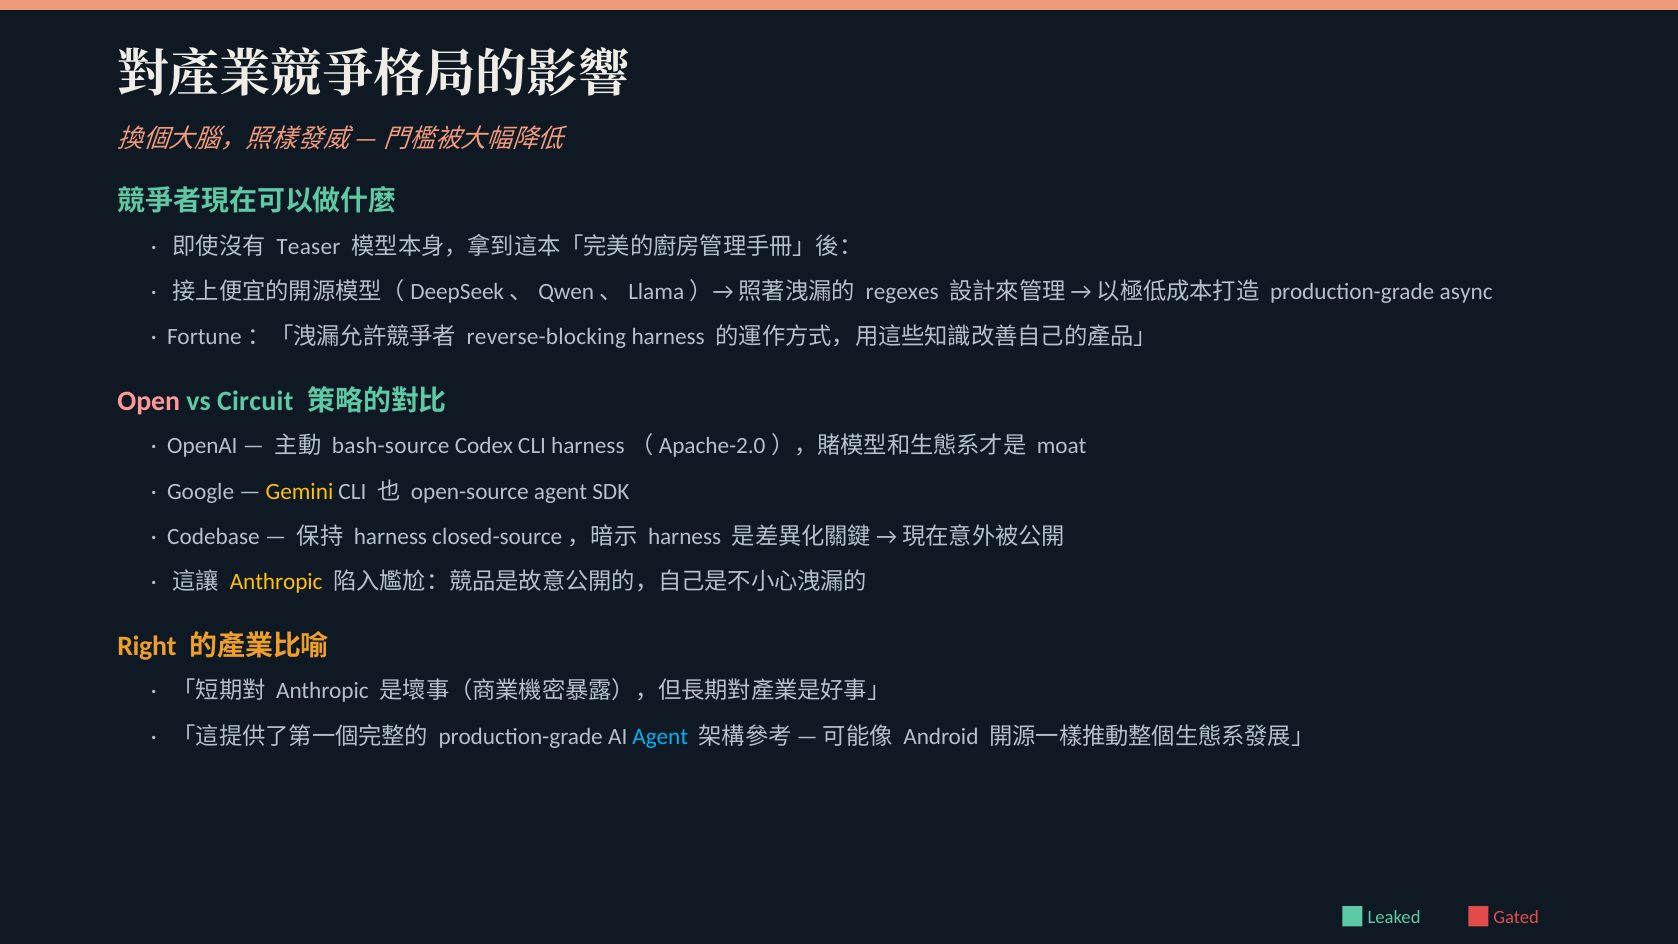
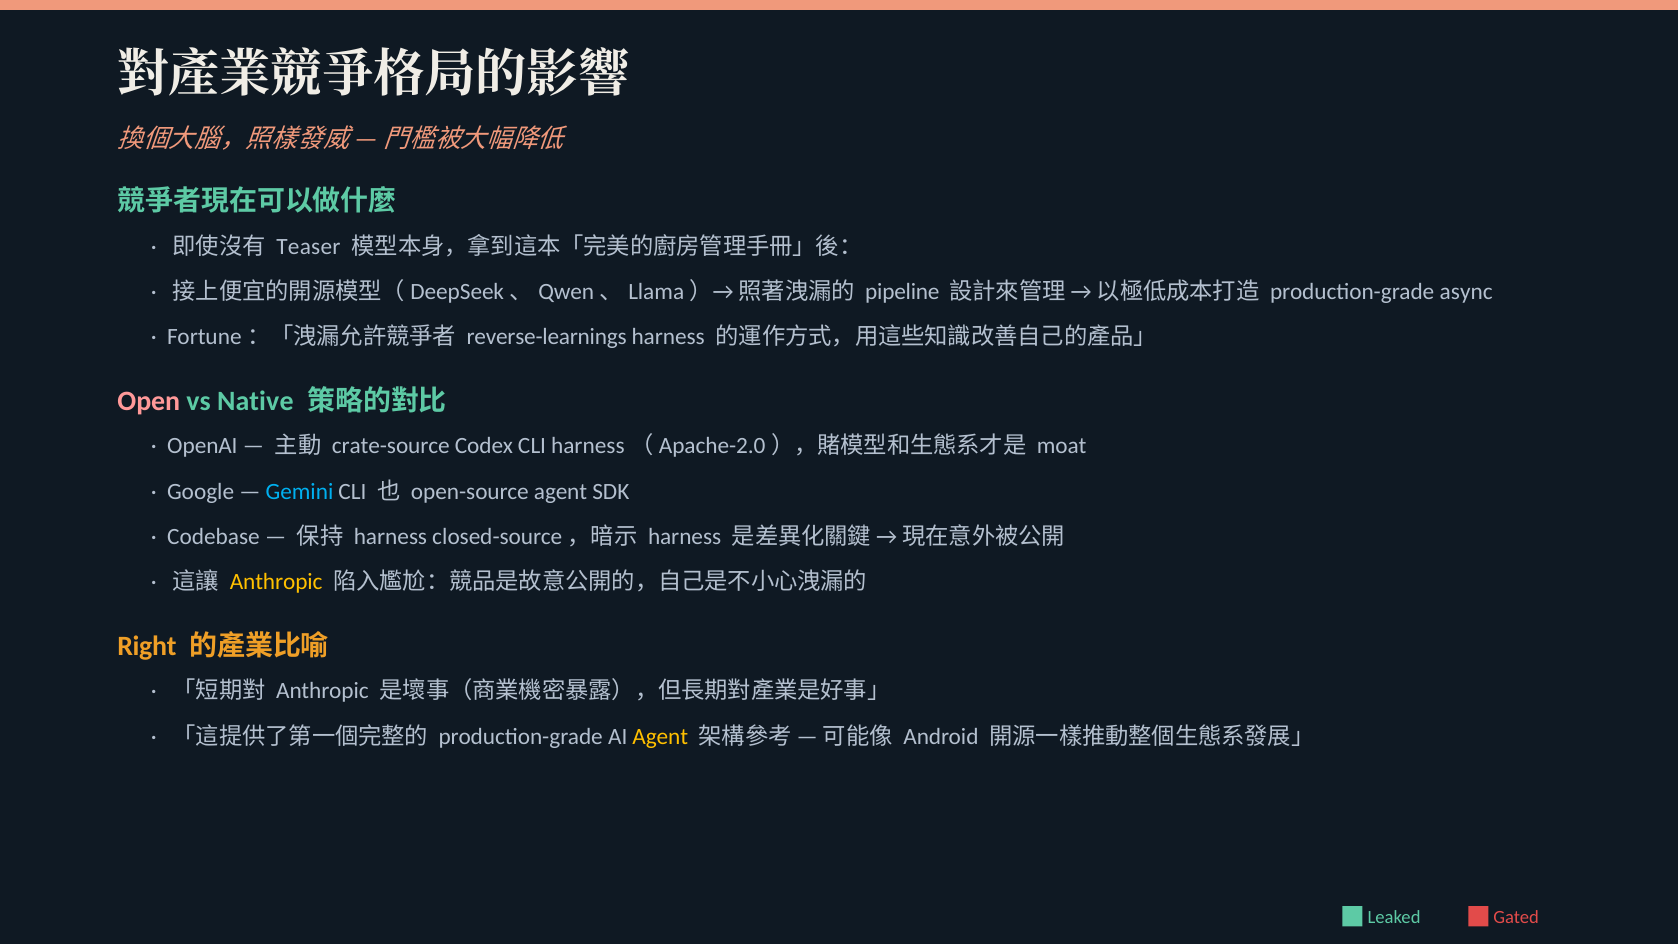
regexes: regexes -> pipeline
reverse-blocking: reverse-blocking -> reverse-learnings
Circuit: Circuit -> Native
bash-source: bash-source -> crate-source
Gemini colour: yellow -> light blue
Agent at (660, 737) colour: light blue -> yellow
